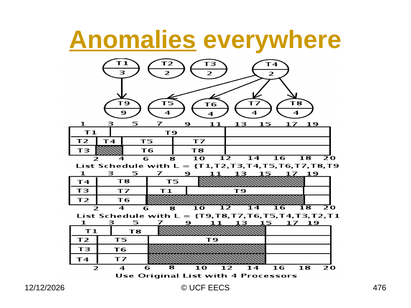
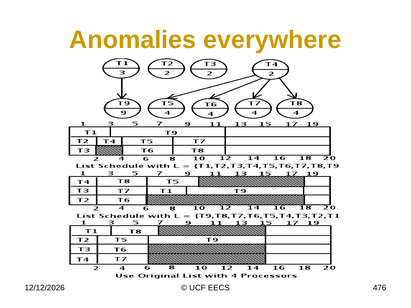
Anomalies underline: present -> none
